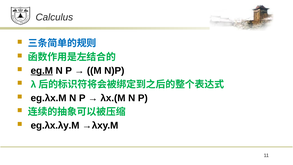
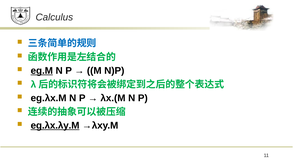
eg.λx.λy.M underline: none -> present
